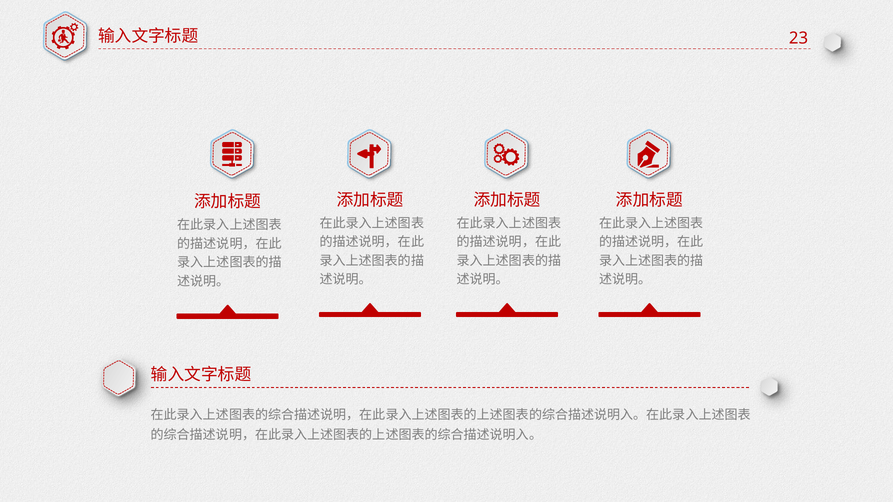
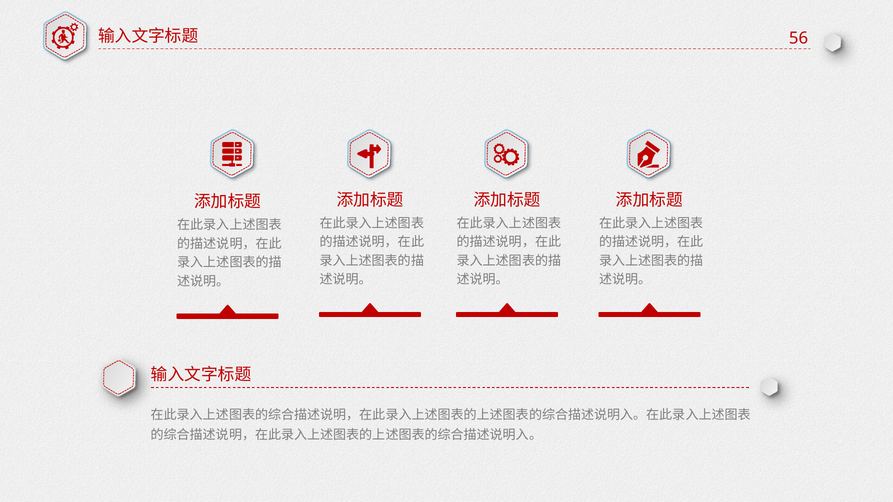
23: 23 -> 56
